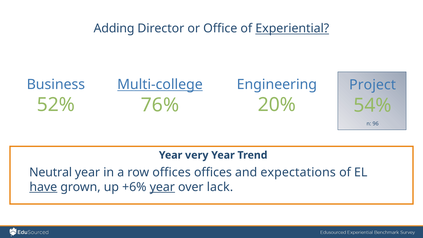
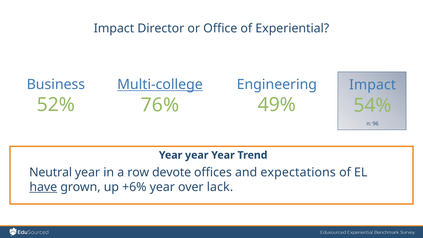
Adding at (114, 29): Adding -> Impact
Experiential underline: present -> none
Project at (373, 85): Project -> Impact
20%: 20% -> 49%
very at (197, 155): very -> year
row offices: offices -> devote
year at (162, 187) underline: present -> none
